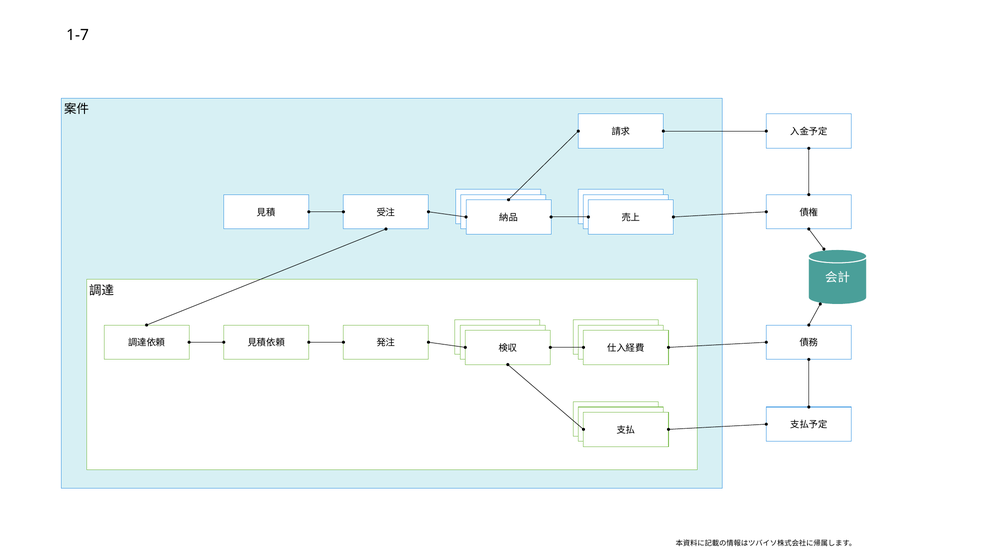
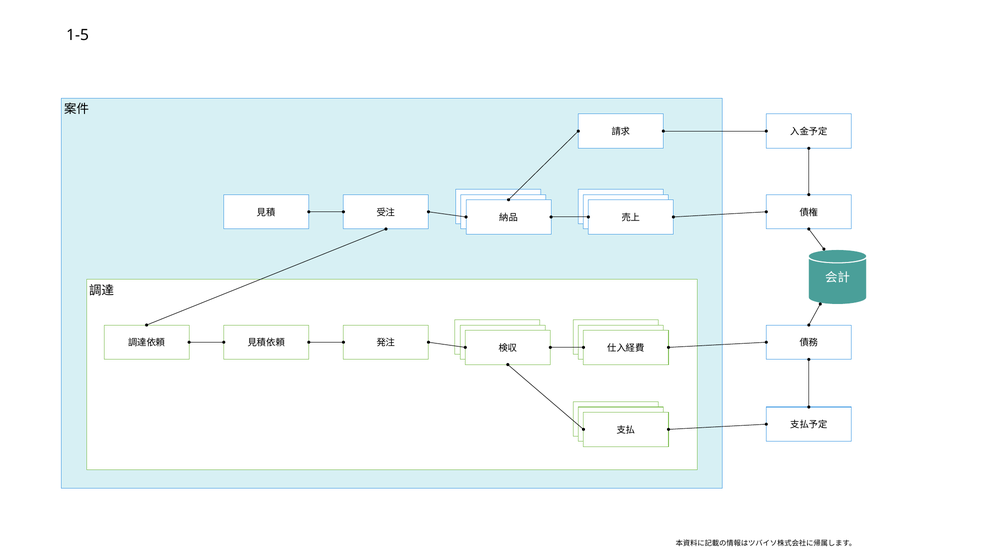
1-7: 1-7 -> 1-5
